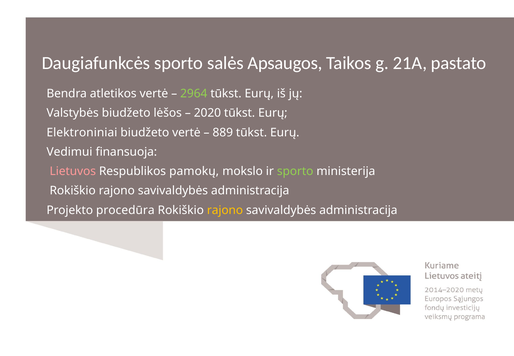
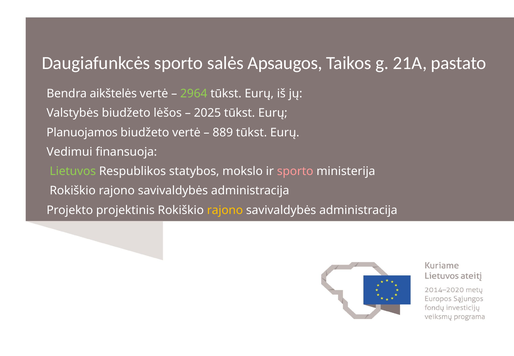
atletikos: atletikos -> aikštelės
2020: 2020 -> 2025
Elektroniniai: Elektroniniai -> Planuojamos
Lietuvos colour: pink -> light green
pamokų: pamokų -> statybos
sporto at (295, 171) colour: light green -> pink
procedūra: procedūra -> projektinis
